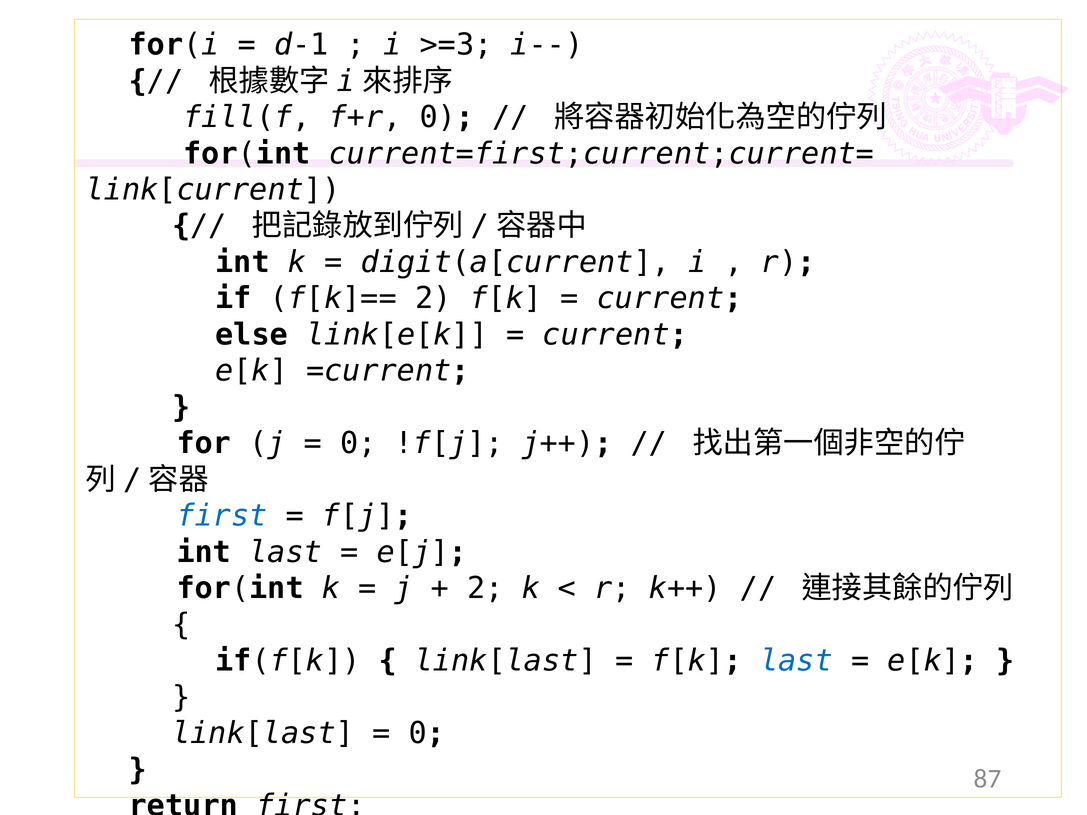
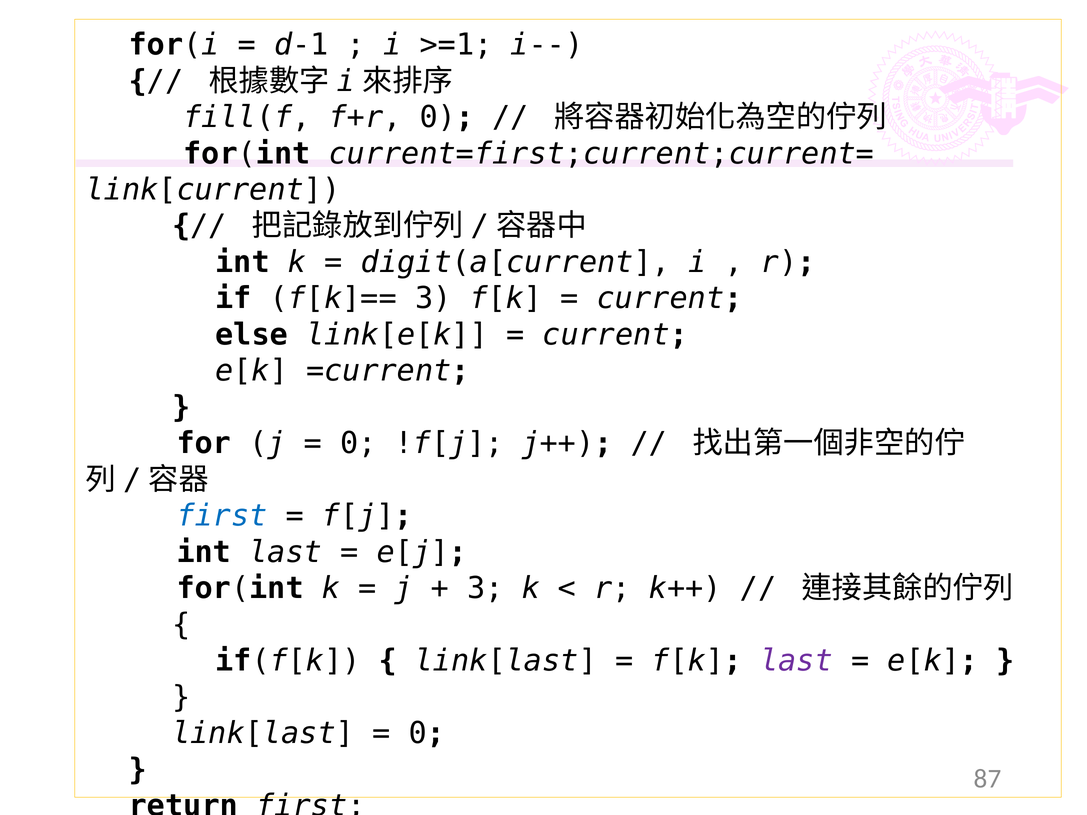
>=3: >=3 -> >=1
f[k]== 2: 2 -> 3
2 at (485, 589): 2 -> 3
last at (796, 661) colour: blue -> purple
